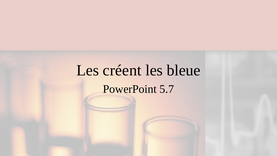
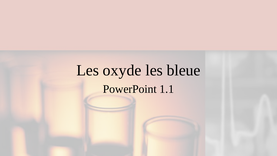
créent: créent -> oxyde
5.7: 5.7 -> 1.1
